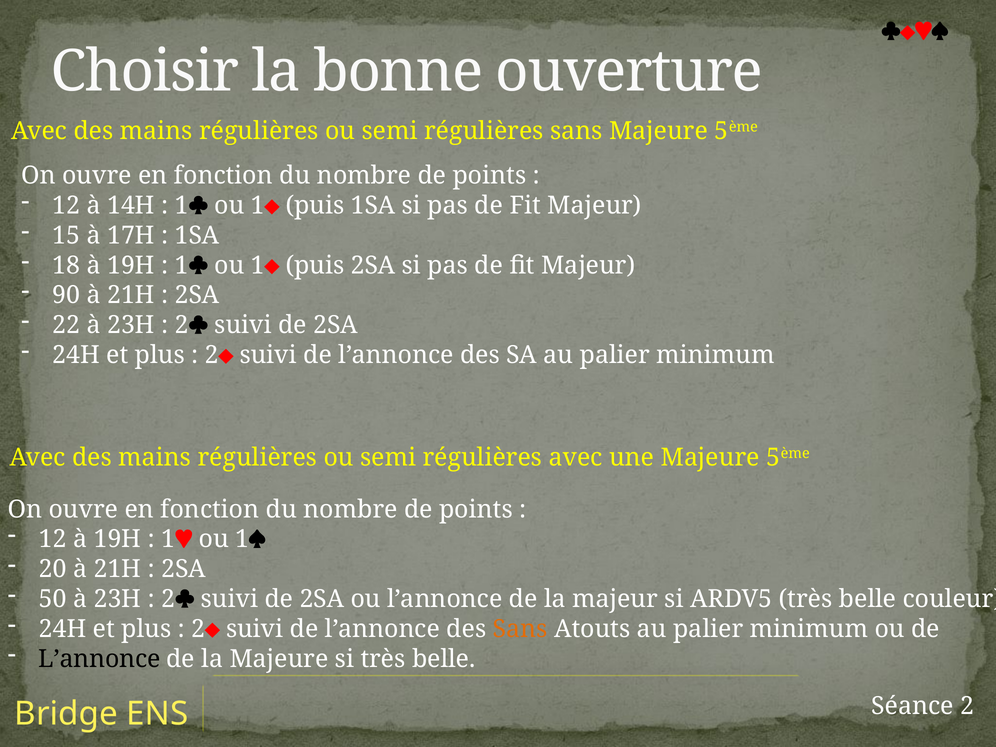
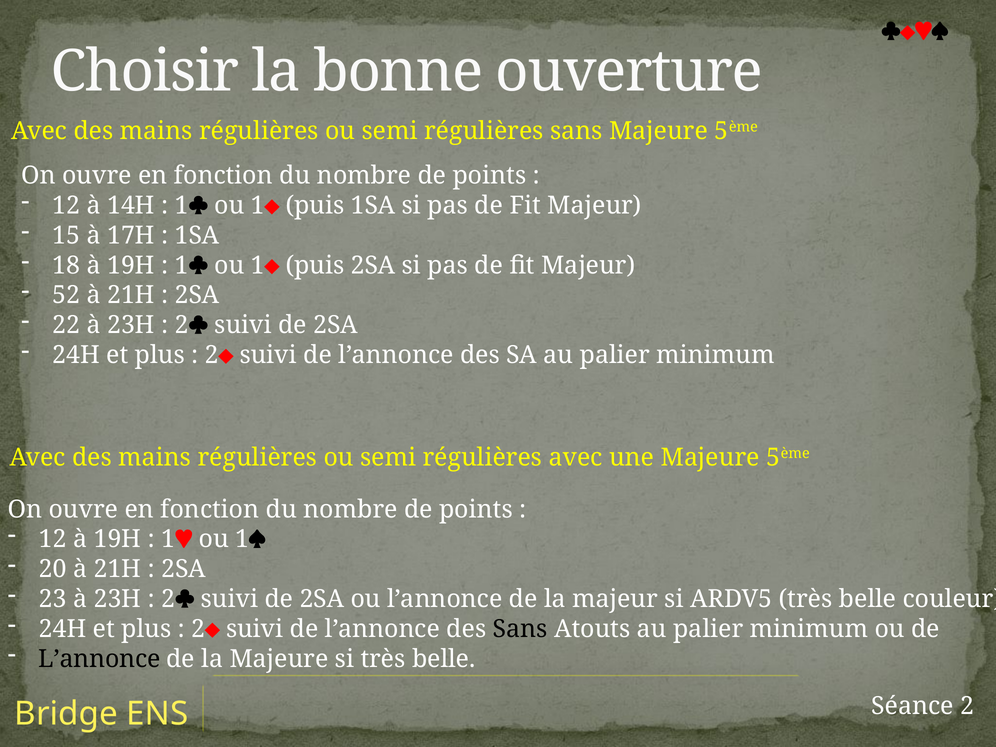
90: 90 -> 52
50: 50 -> 23
Sans at (520, 629) colour: orange -> black
